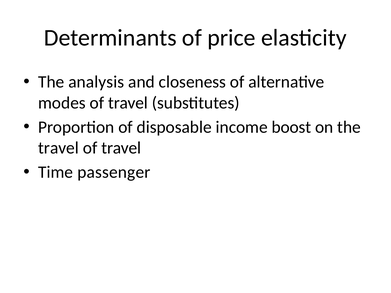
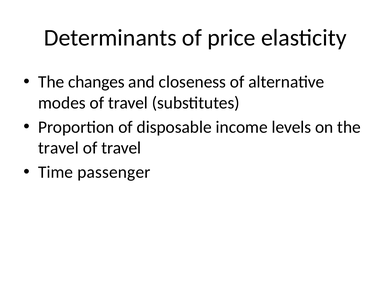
analysis: analysis -> changes
boost: boost -> levels
